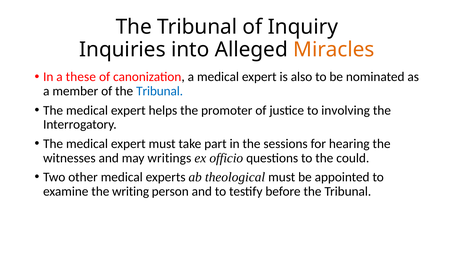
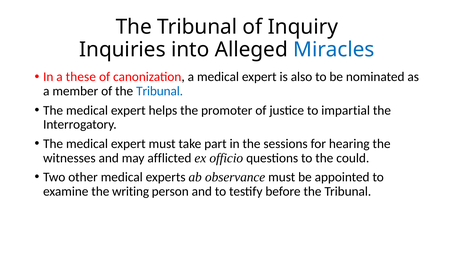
Miracles colour: orange -> blue
involving: involving -> impartial
writings: writings -> afflicted
theological: theological -> observance
